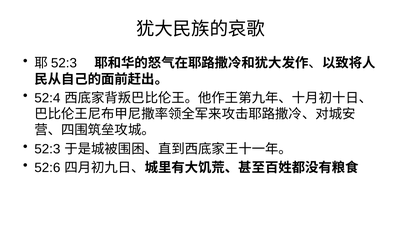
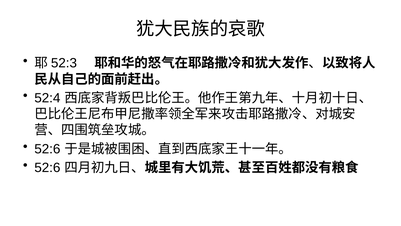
52:3 at (47, 149): 52:3 -> 52:6
